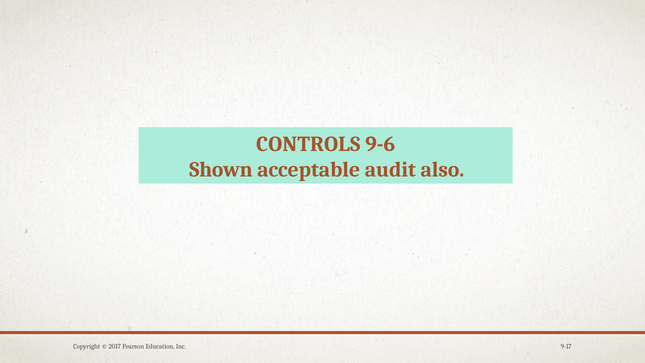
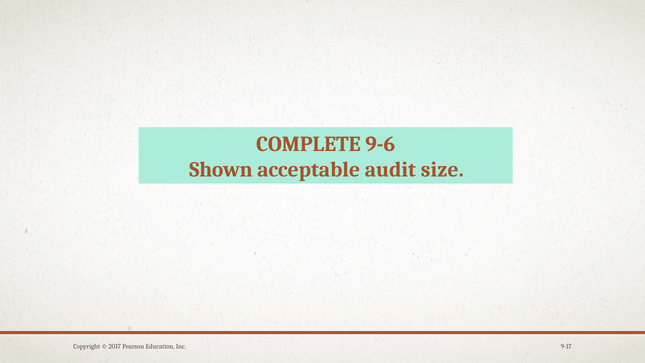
CONTROLS: CONTROLS -> COMPLETE
also: also -> size
